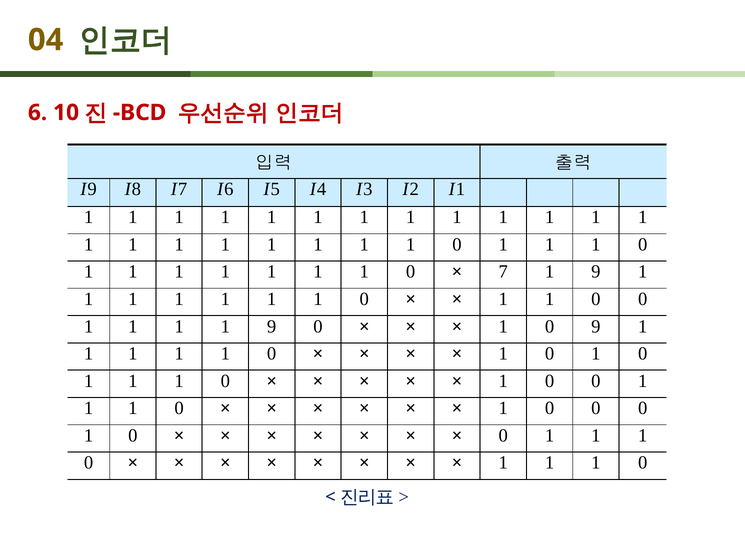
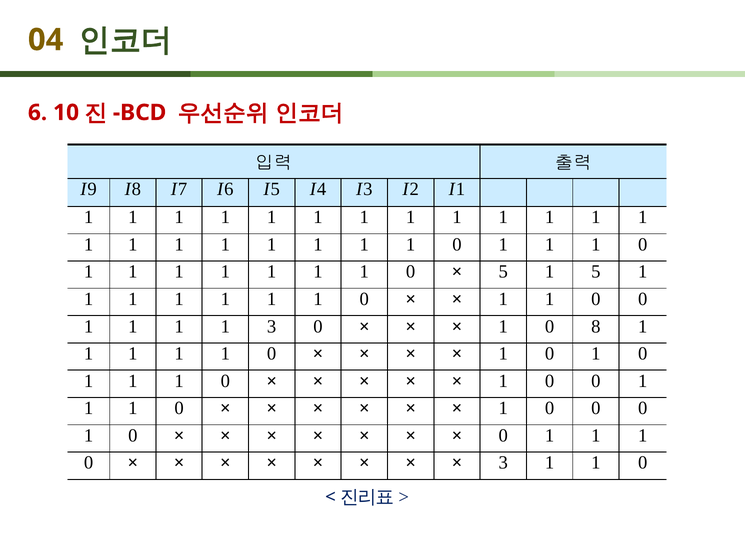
7 at (503, 272): 7 -> 5
9 at (596, 272): 9 -> 5
1 1 9: 9 -> 3
0 9: 9 -> 8
1 at (503, 463): 1 -> 3
